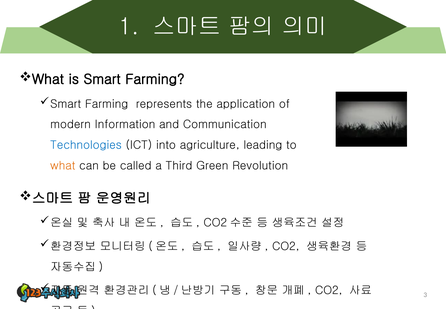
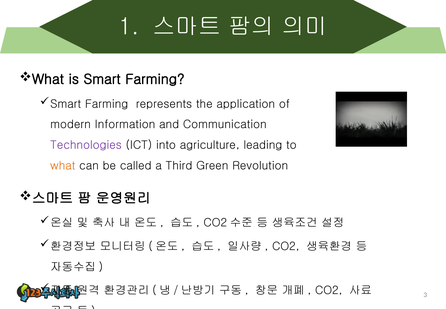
Technologies colour: blue -> purple
